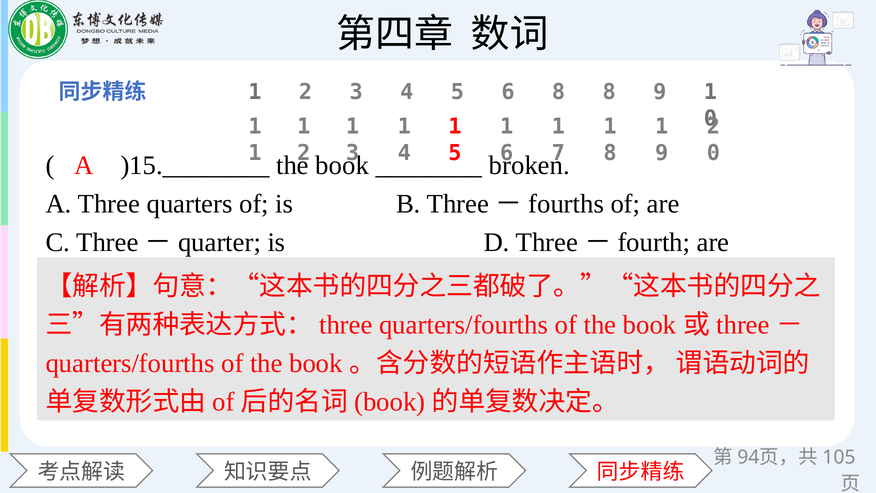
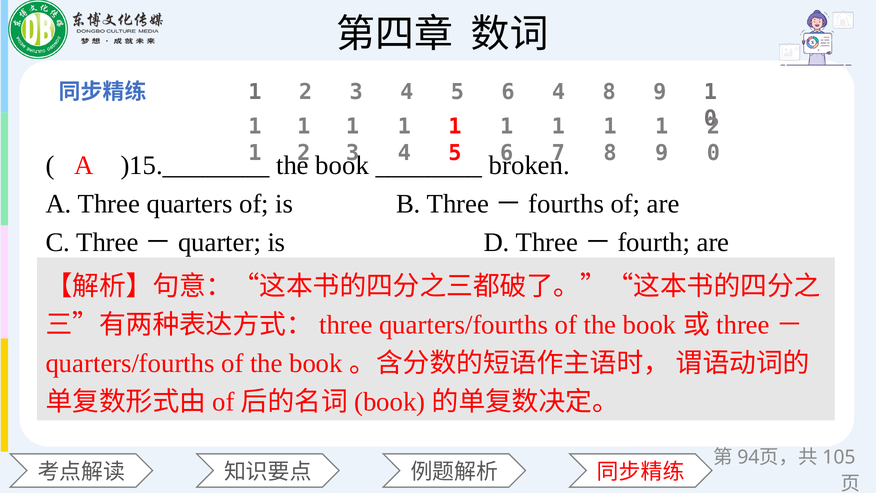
6 8: 8 -> 4
